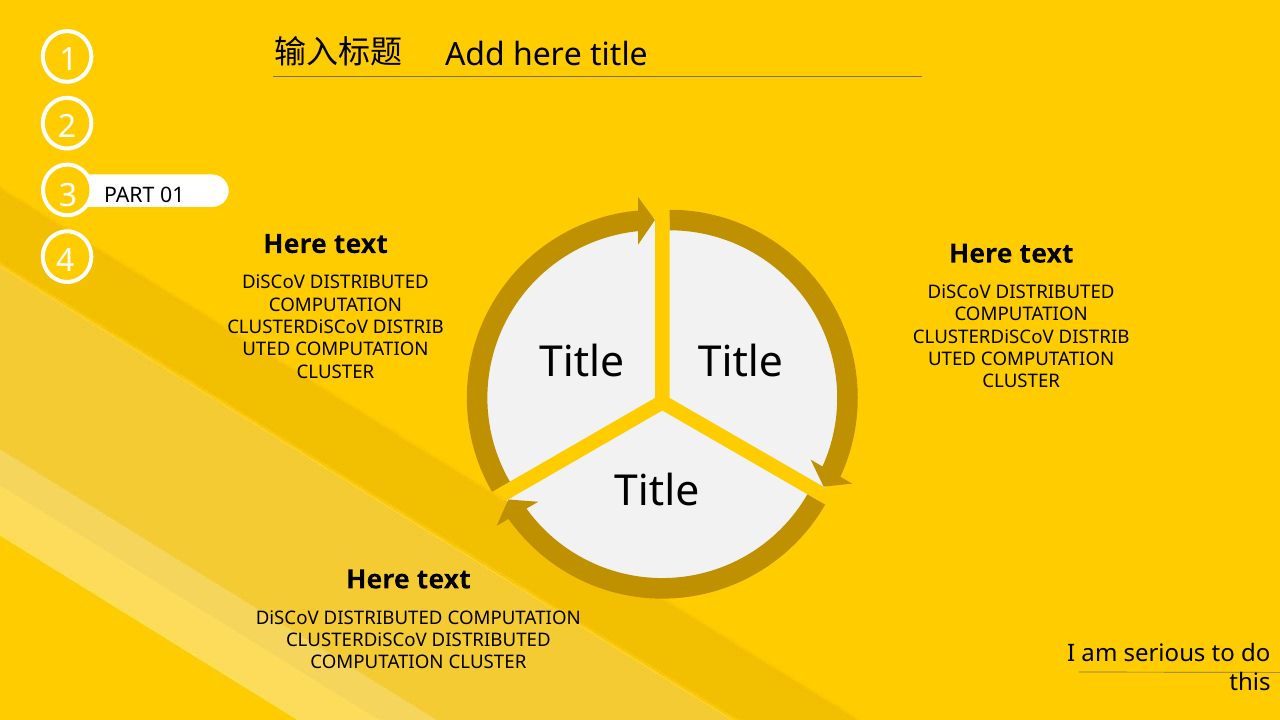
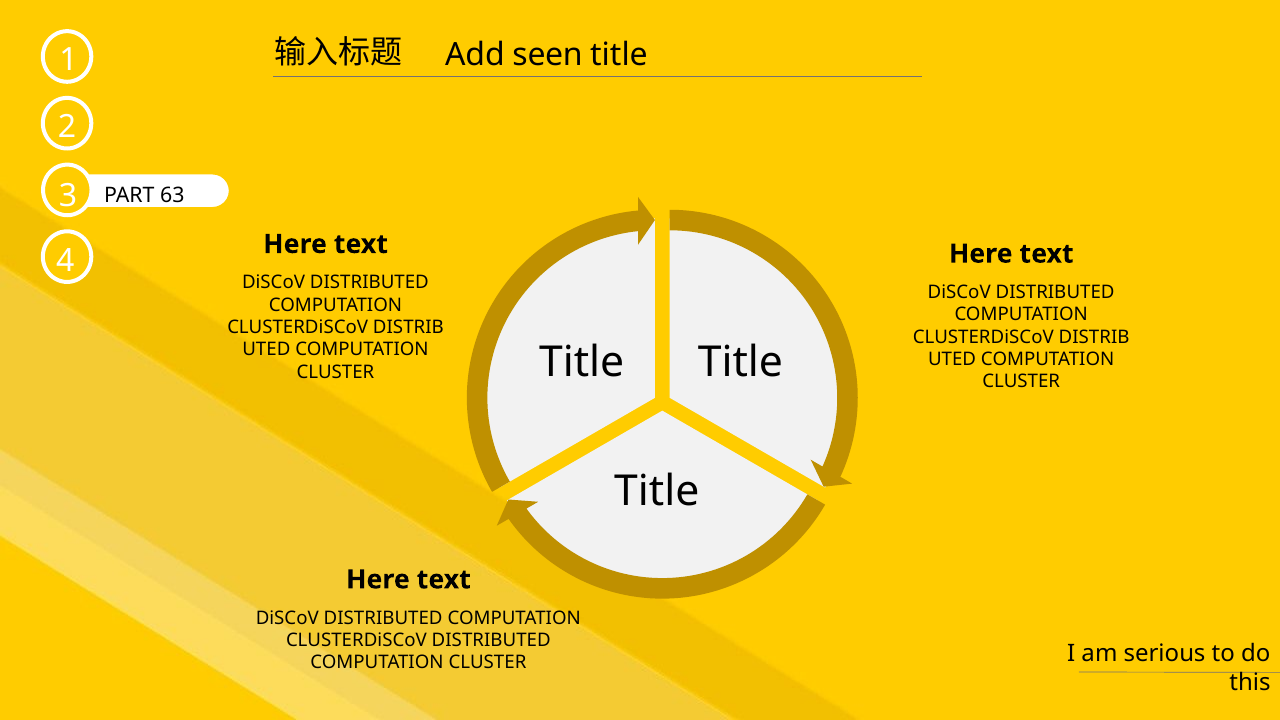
Add here: here -> seen
01: 01 -> 63
